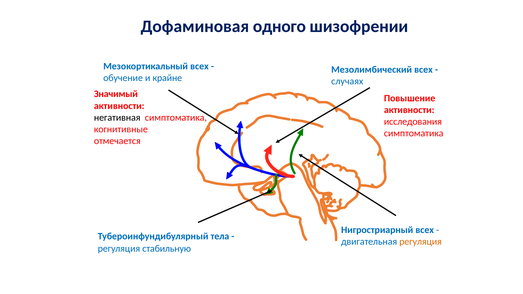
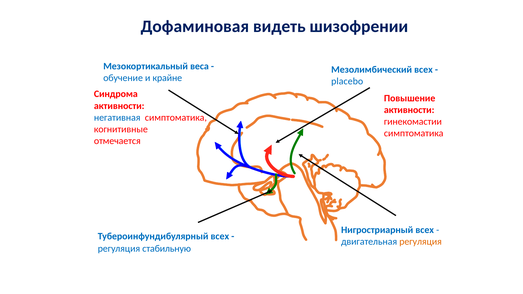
одного: одного -> видеть
Мезокортикальный всех: всех -> веса
случаях: случаях -> placebo
Значимый: Значимый -> Синдрома
негативная colour: black -> blue
исследования: исследования -> гинекомастии
Тубероинфундибулярный тела: тела -> всех
